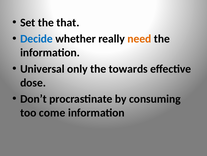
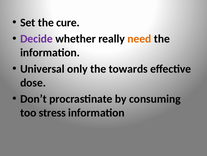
that: that -> cure
Decide colour: blue -> purple
come: come -> stress
